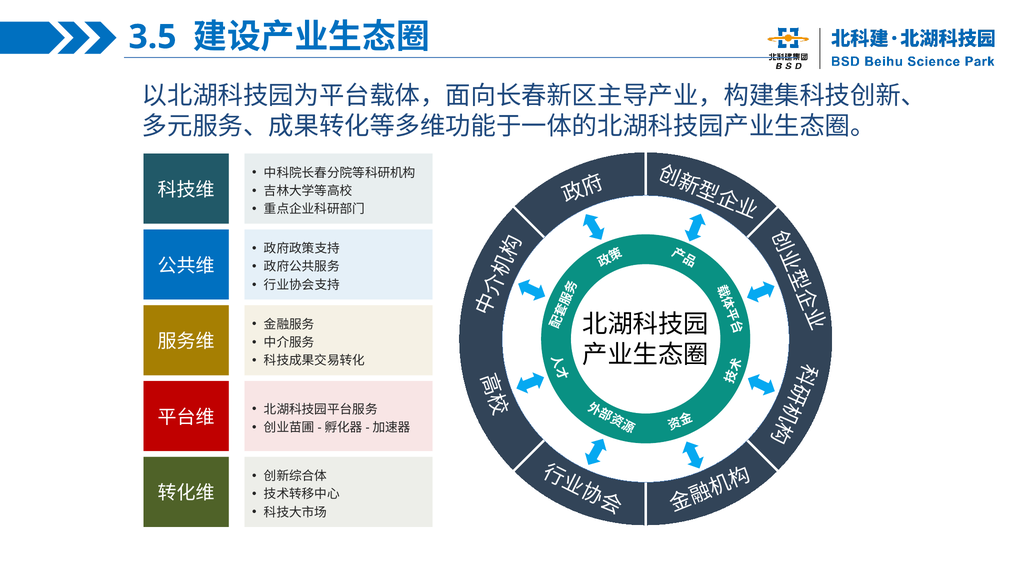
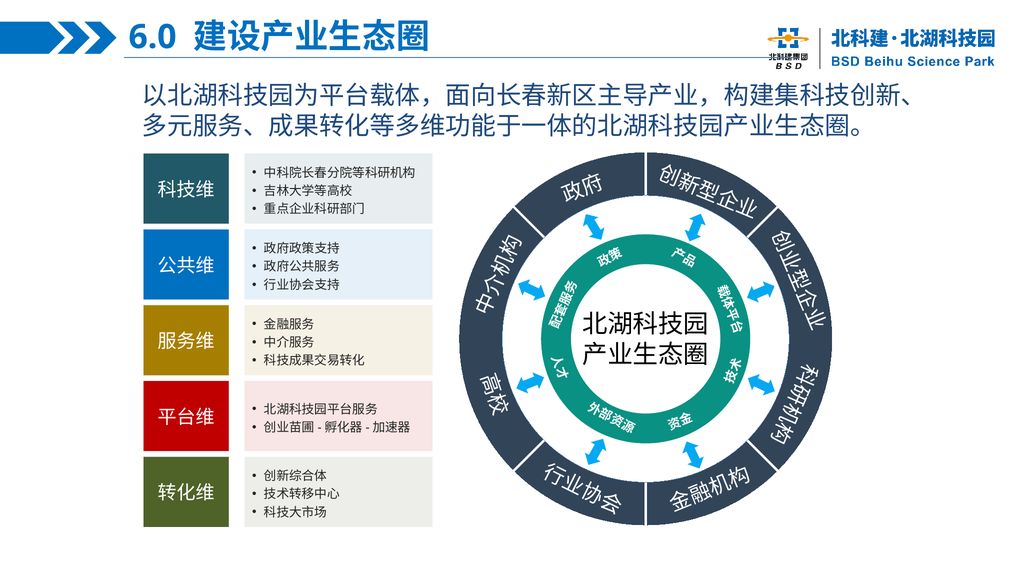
3.5: 3.5 -> 6.0
